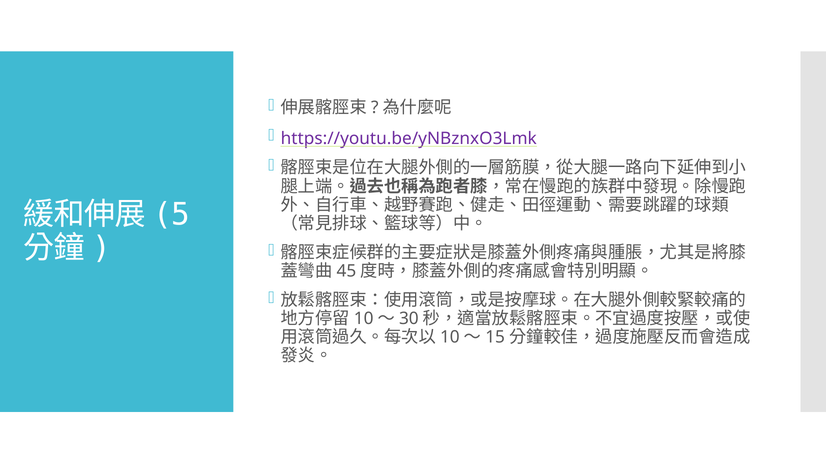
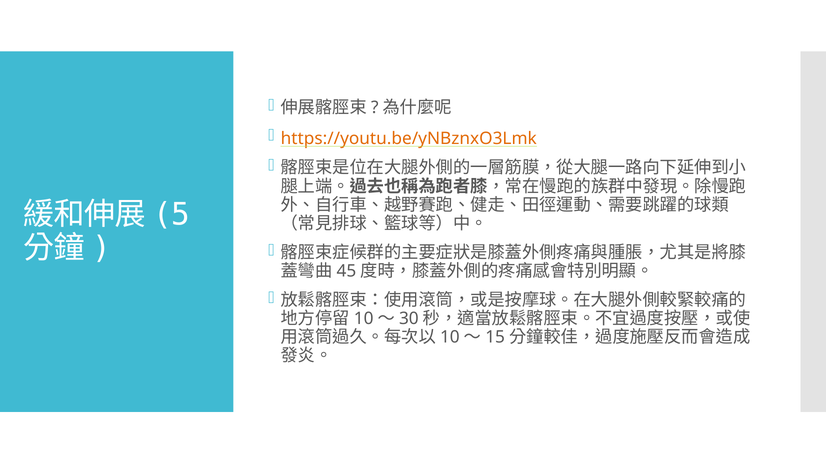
https://youtu.be/yNBznxO3Lmk colour: purple -> orange
